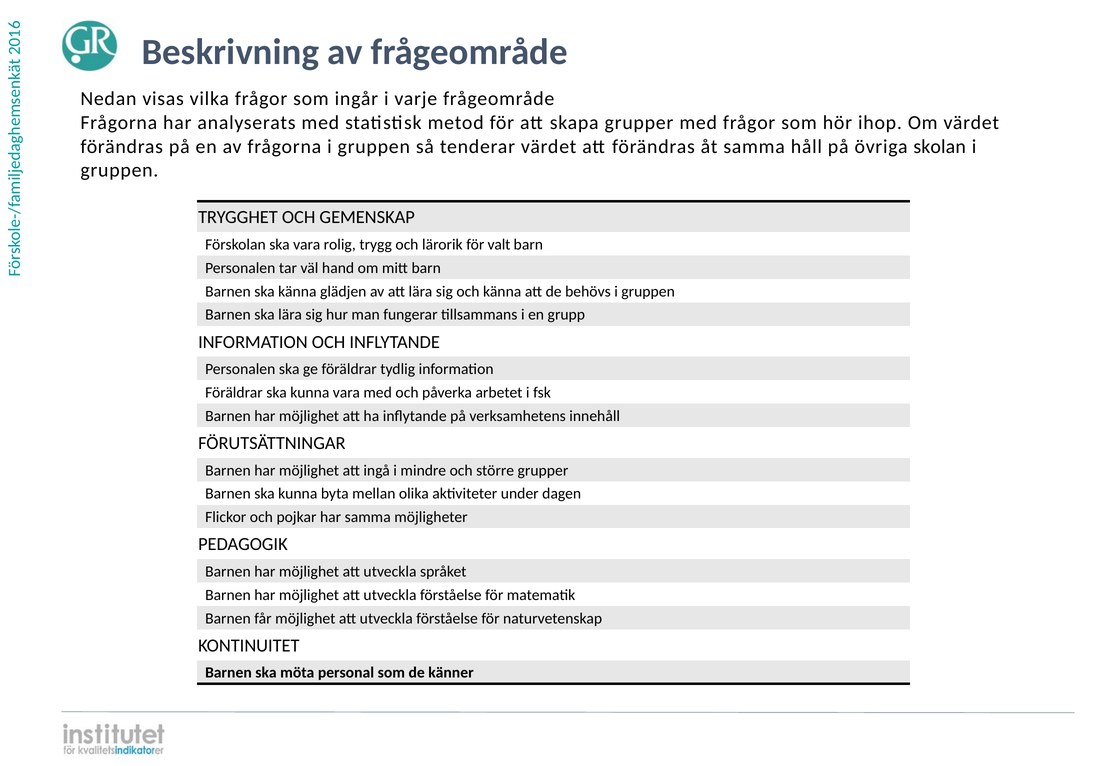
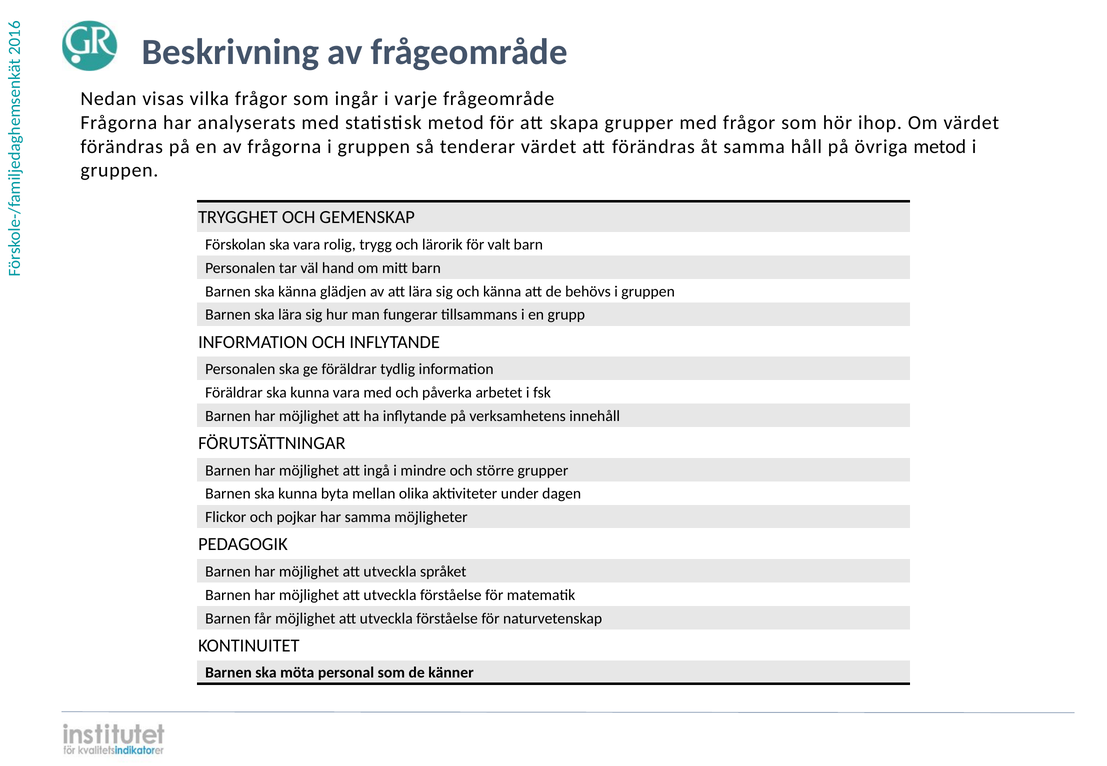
övriga skolan: skolan -> metod
